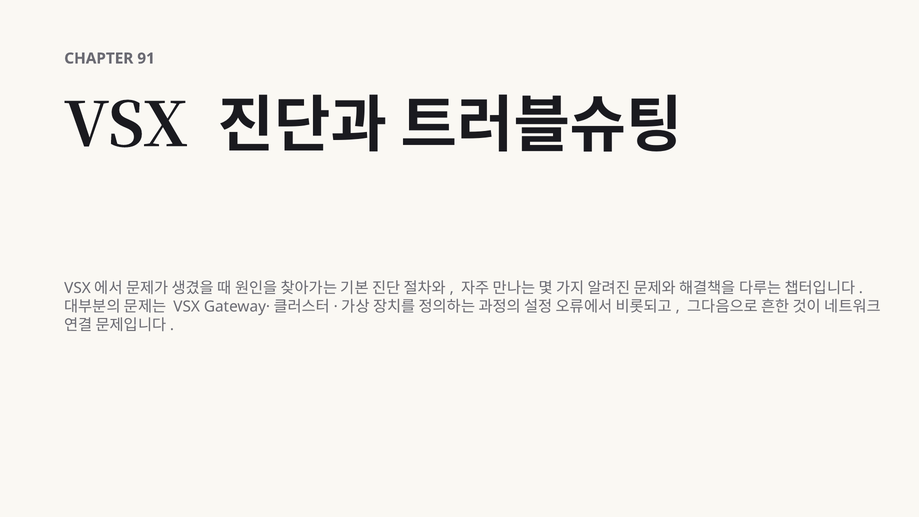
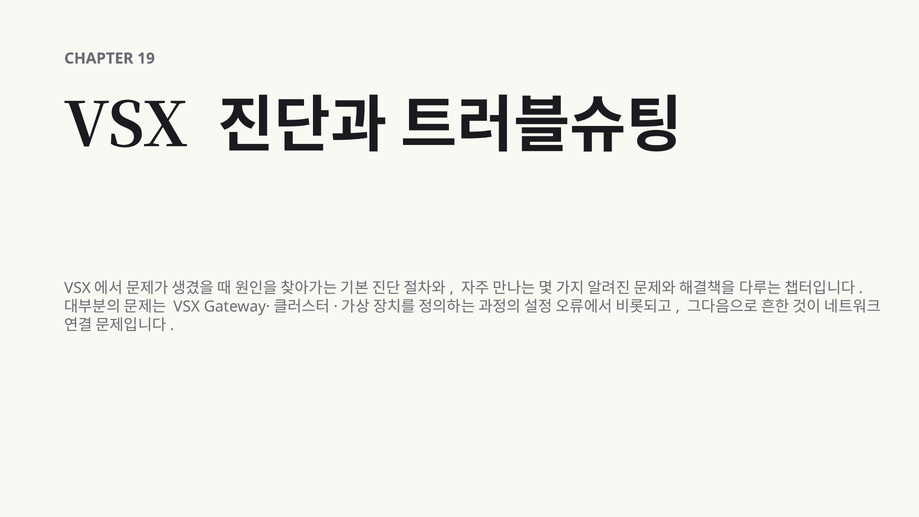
91: 91 -> 19
